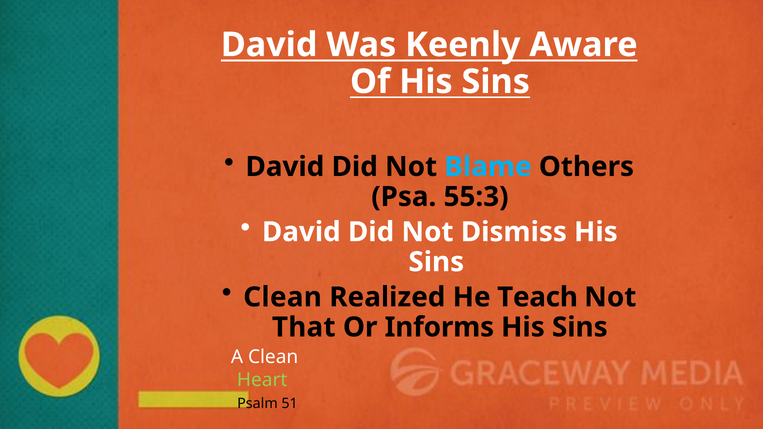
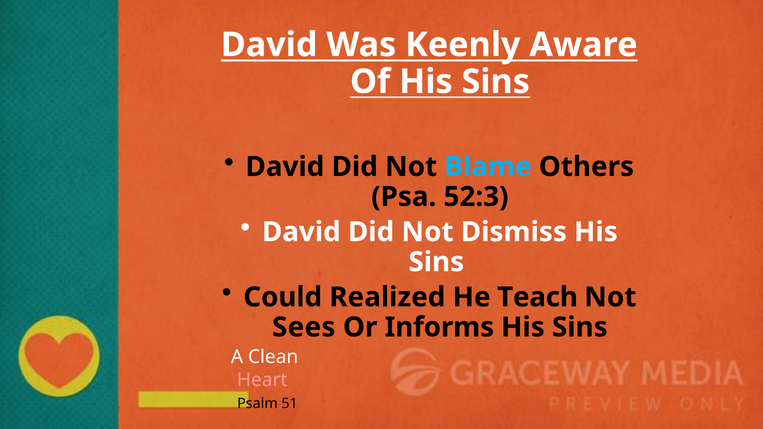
55:3: 55:3 -> 52:3
Clean at (283, 297): Clean -> Could
That: That -> Sees
Heart colour: light green -> pink
